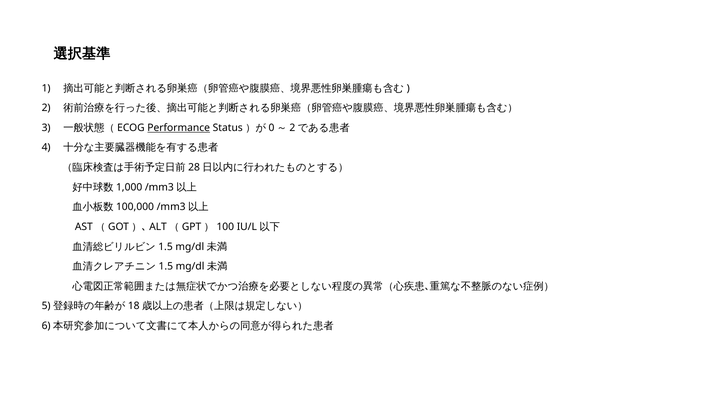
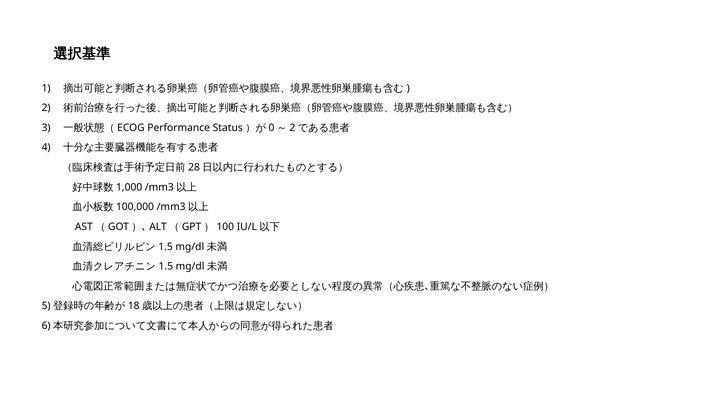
Performance underline: present -> none
